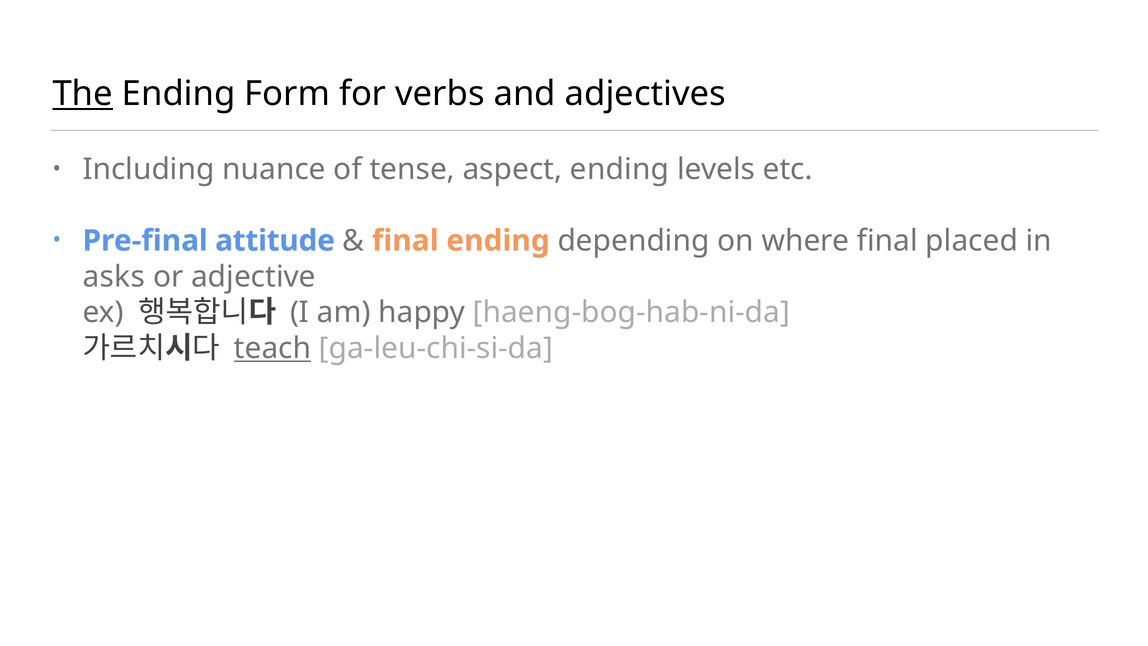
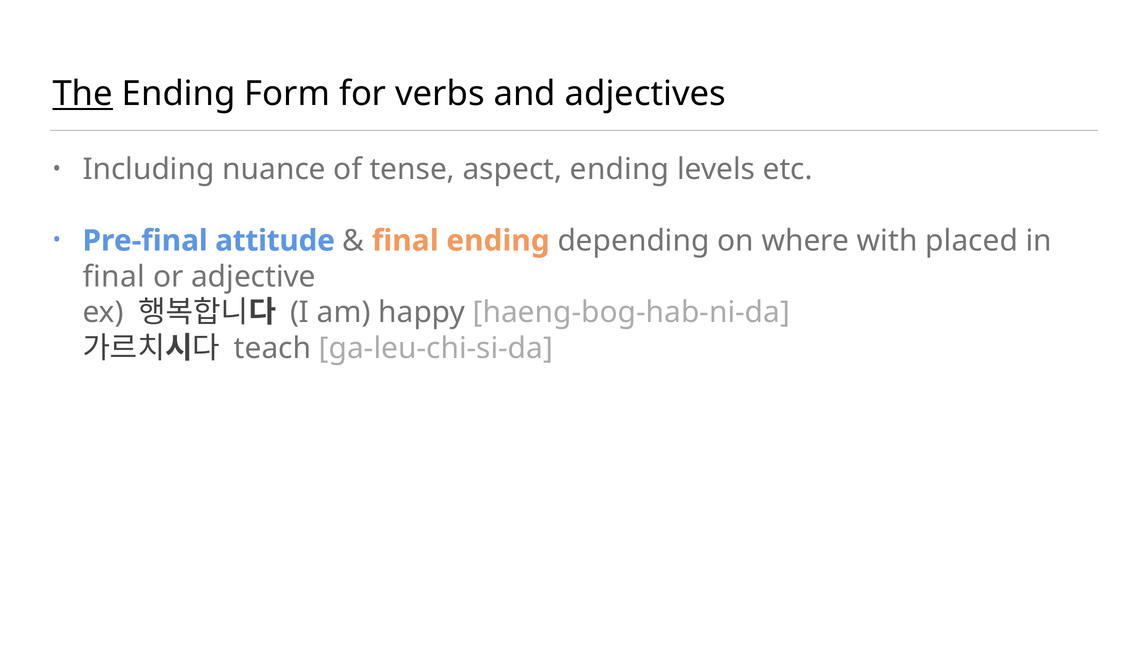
where final: final -> with
asks at (114, 277): asks -> final
teach underline: present -> none
